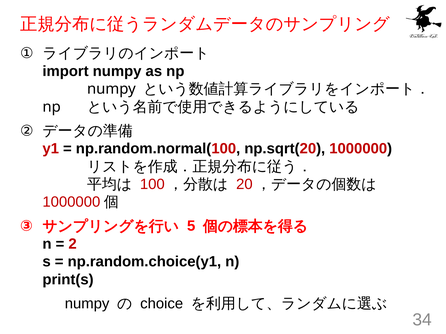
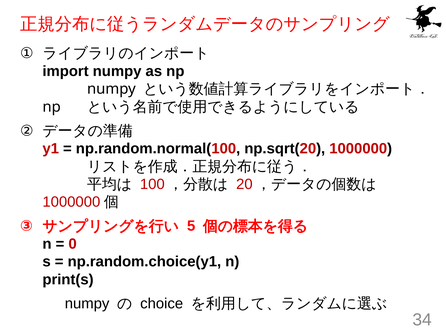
2: 2 -> 0
